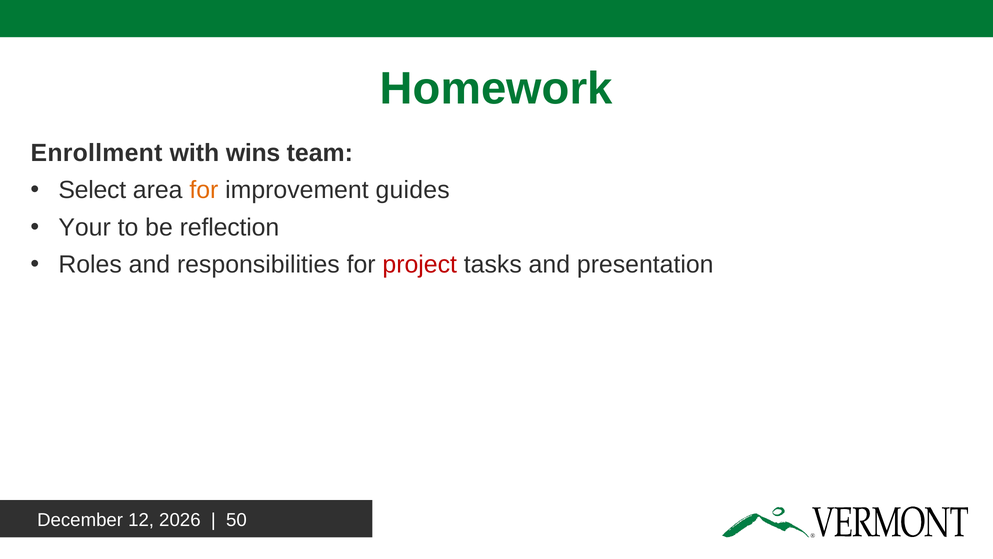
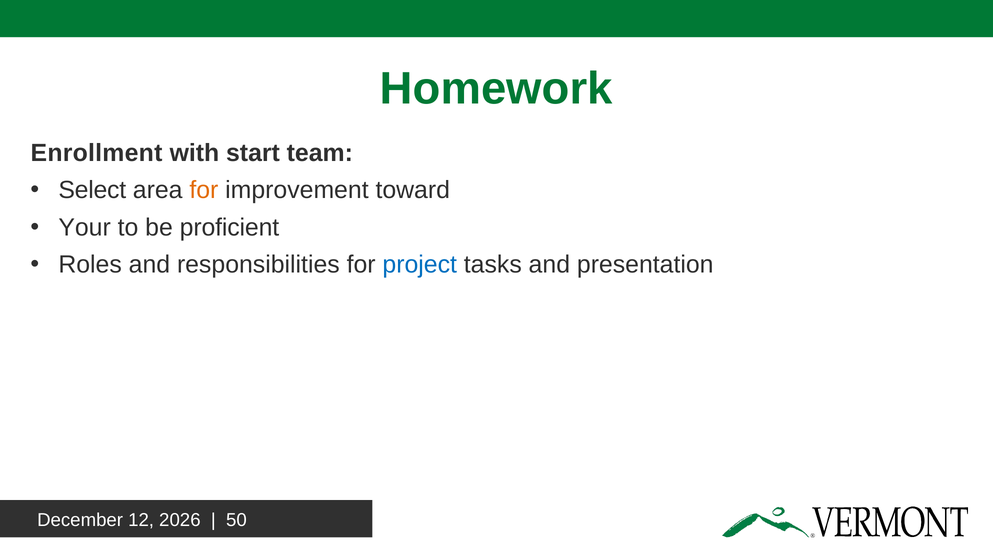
wins: wins -> start
guides: guides -> toward
reflection: reflection -> proficient
project colour: red -> blue
